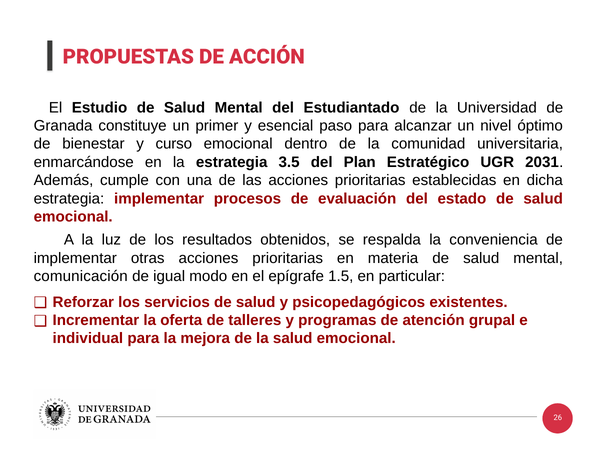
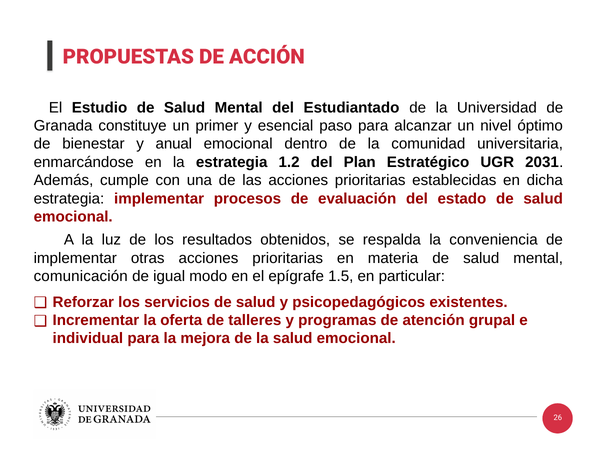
curso: curso -> anual
3.5: 3.5 -> 1.2
